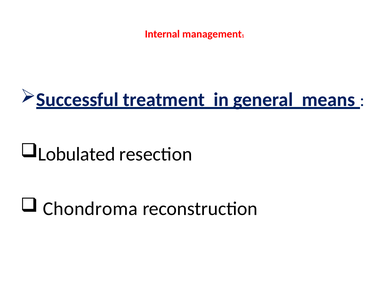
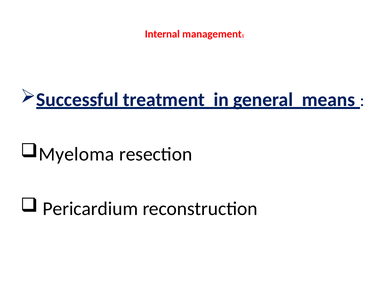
Lobulated: Lobulated -> Myeloma
Chondroma: Chondroma -> Pericardium
